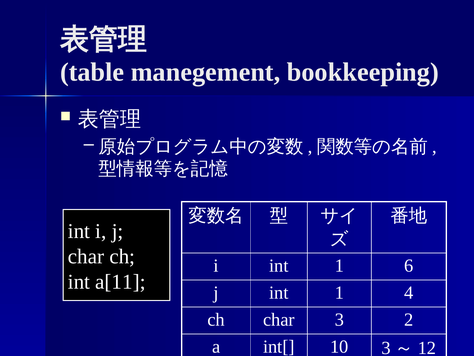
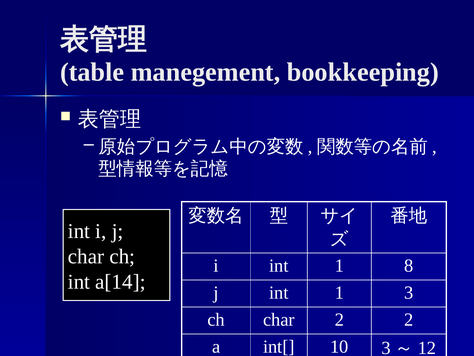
6: 6 -> 8
a[11: a[11 -> a[14
1 4: 4 -> 3
char 3: 3 -> 2
